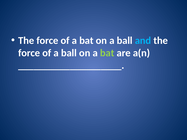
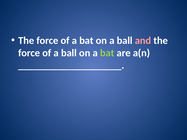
and colour: light blue -> pink
